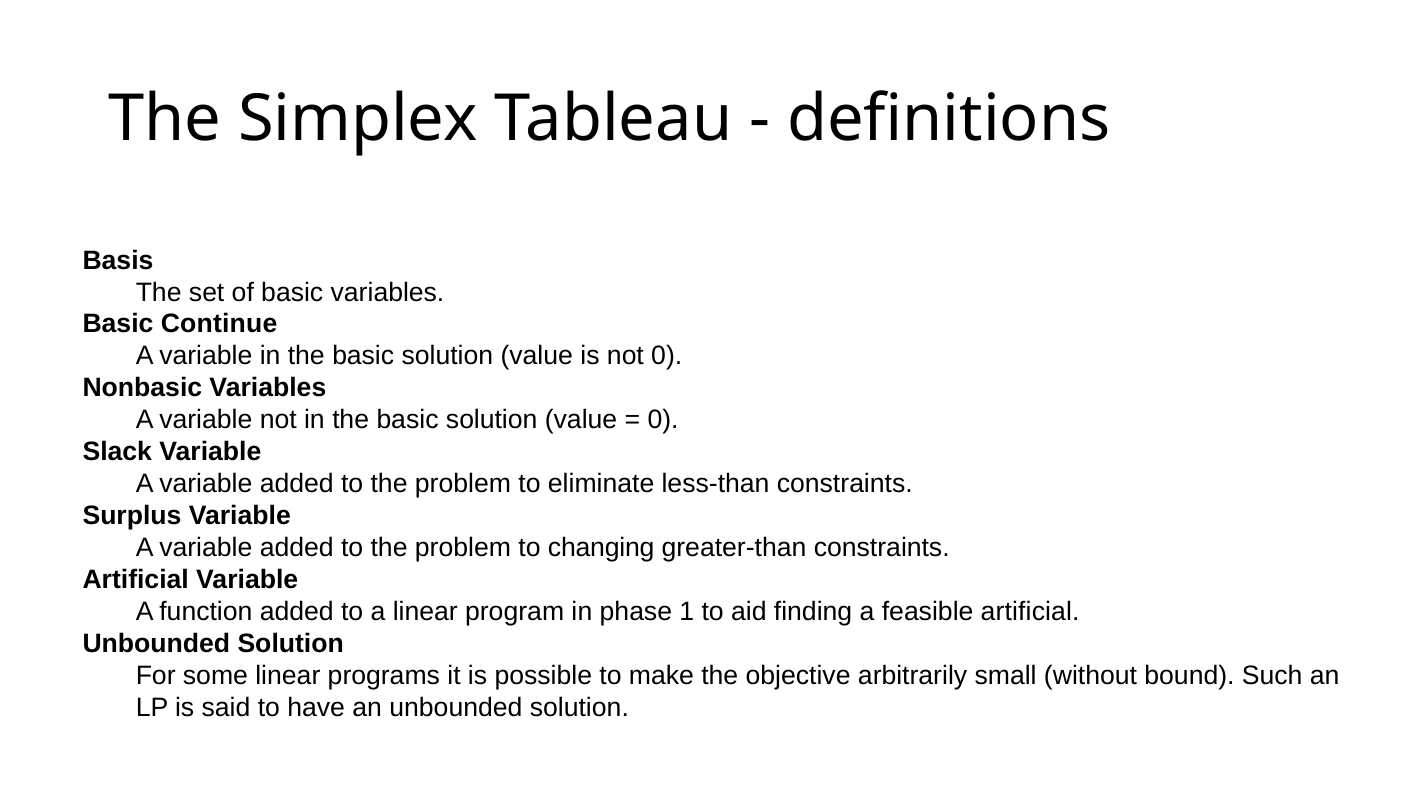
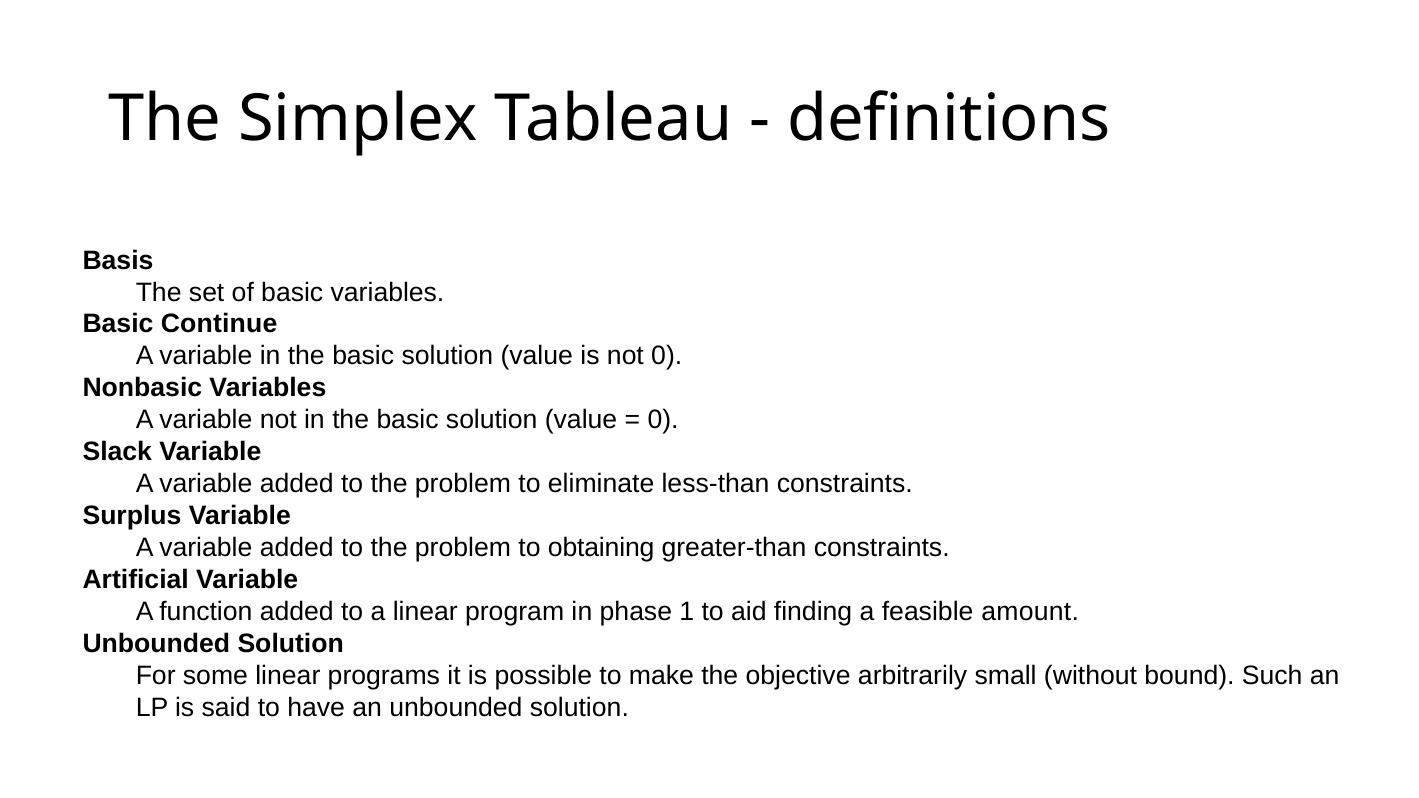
changing: changing -> obtaining
feasible artificial: artificial -> amount
